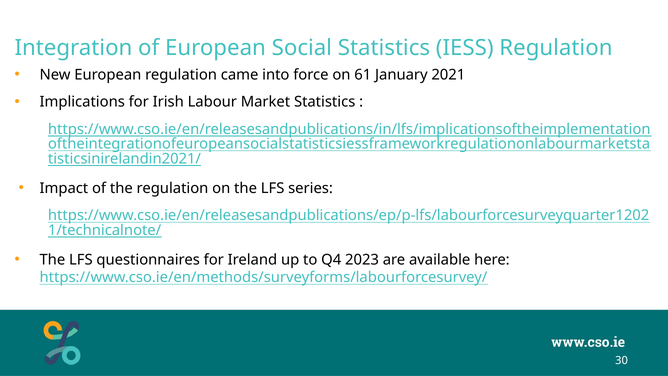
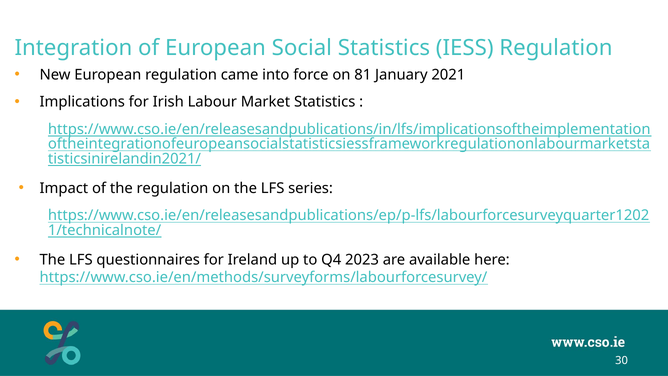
61: 61 -> 81
